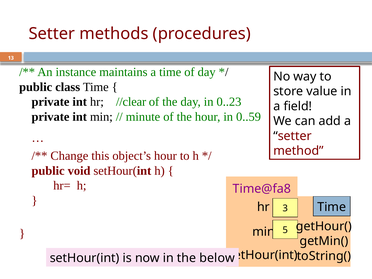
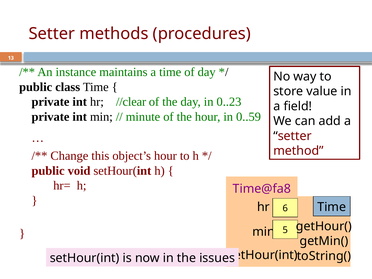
3: 3 -> 6
below: below -> issues
